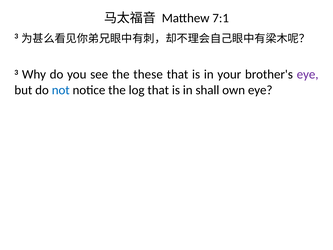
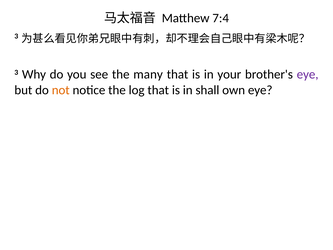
7:1: 7:1 -> 7:4
these: these -> many
not colour: blue -> orange
